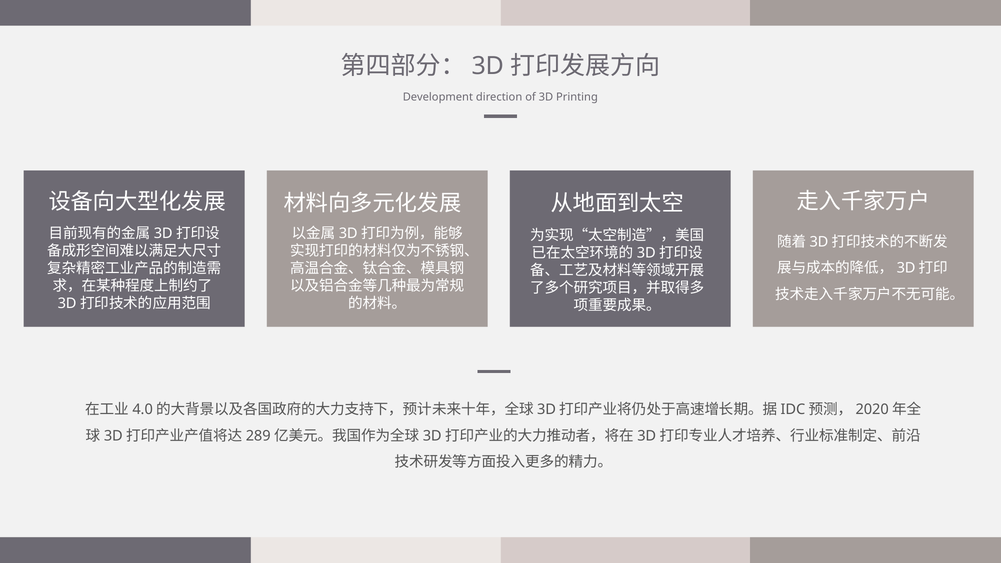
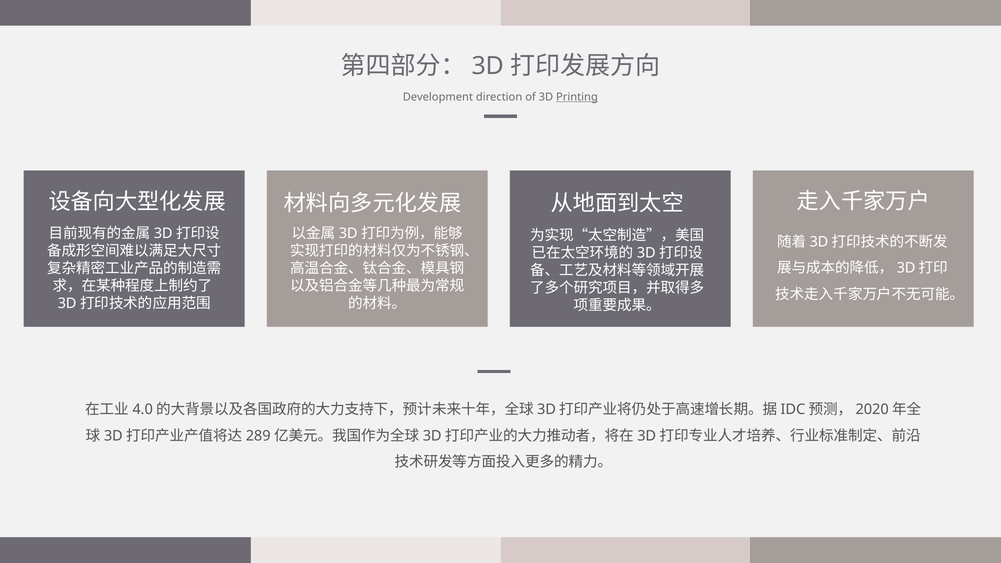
Printing underline: none -> present
